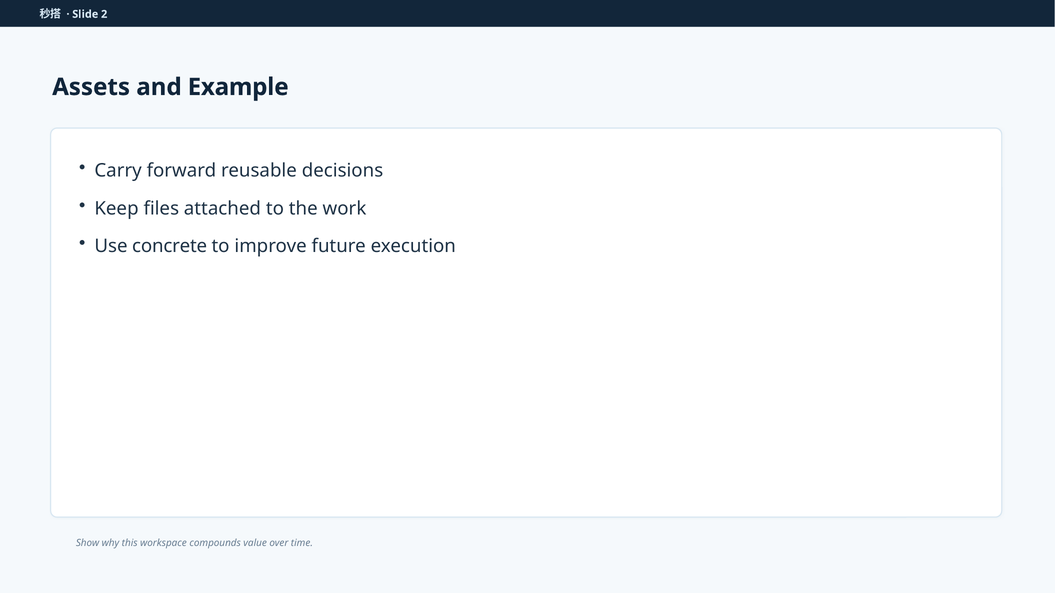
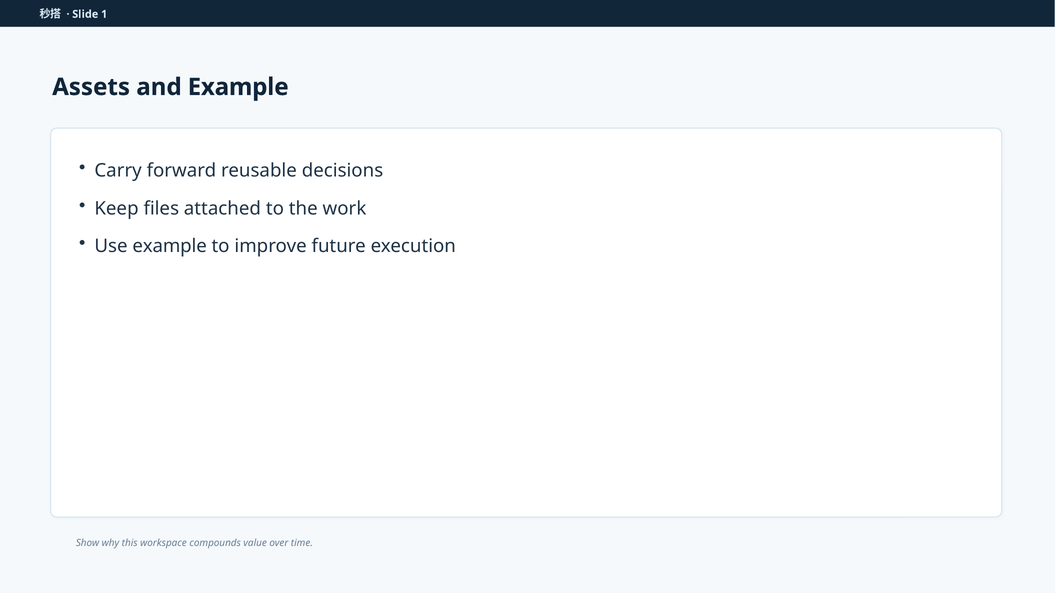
2: 2 -> 1
Use concrete: concrete -> example
